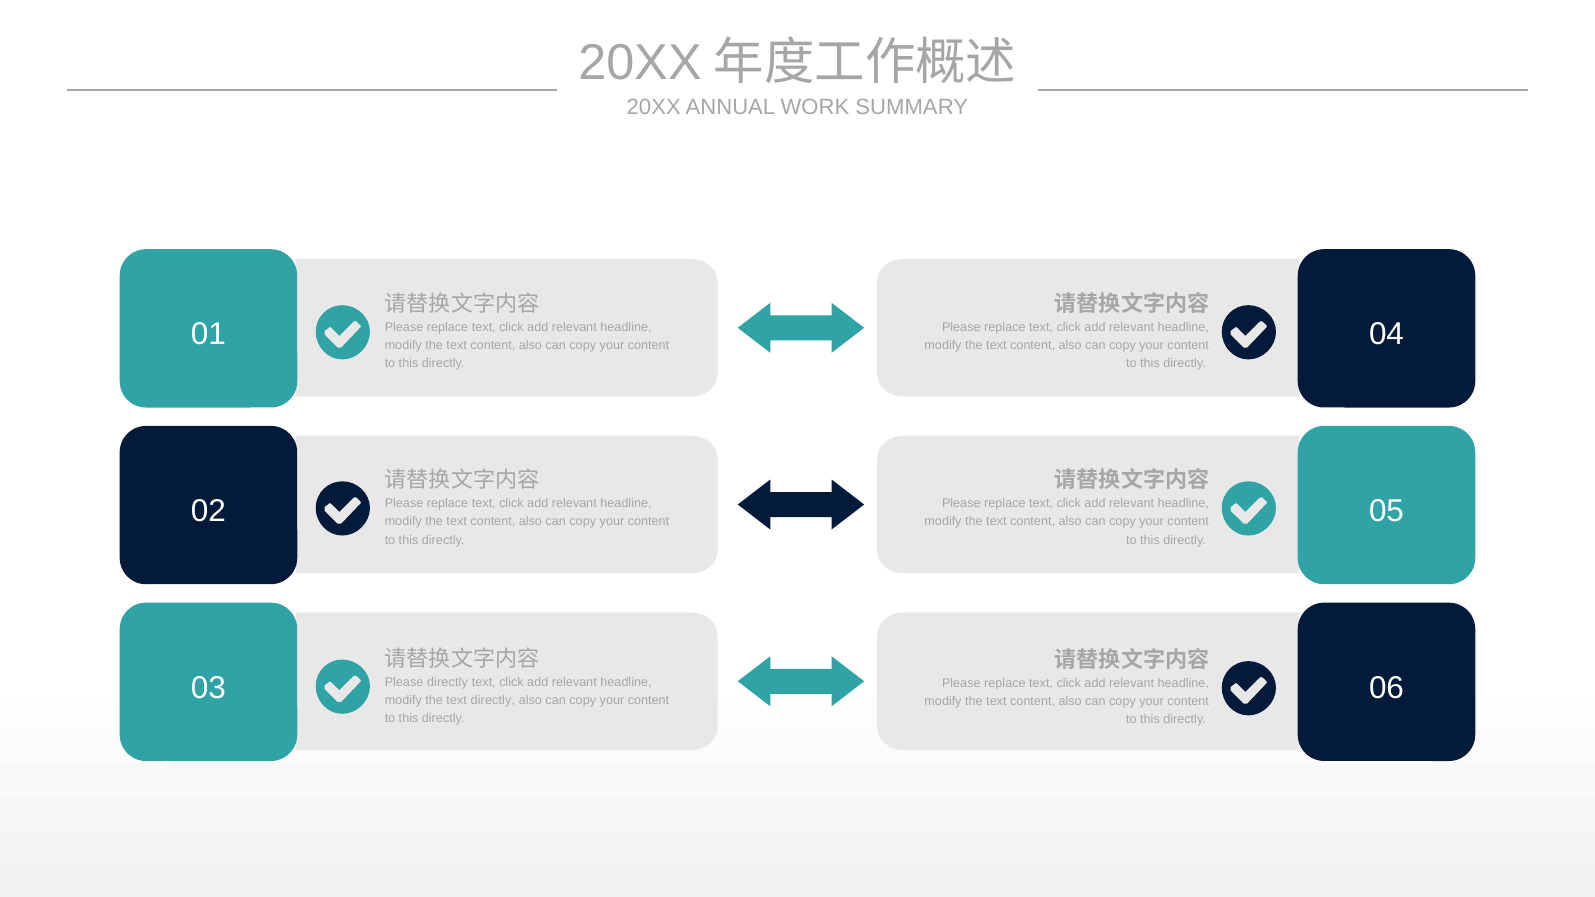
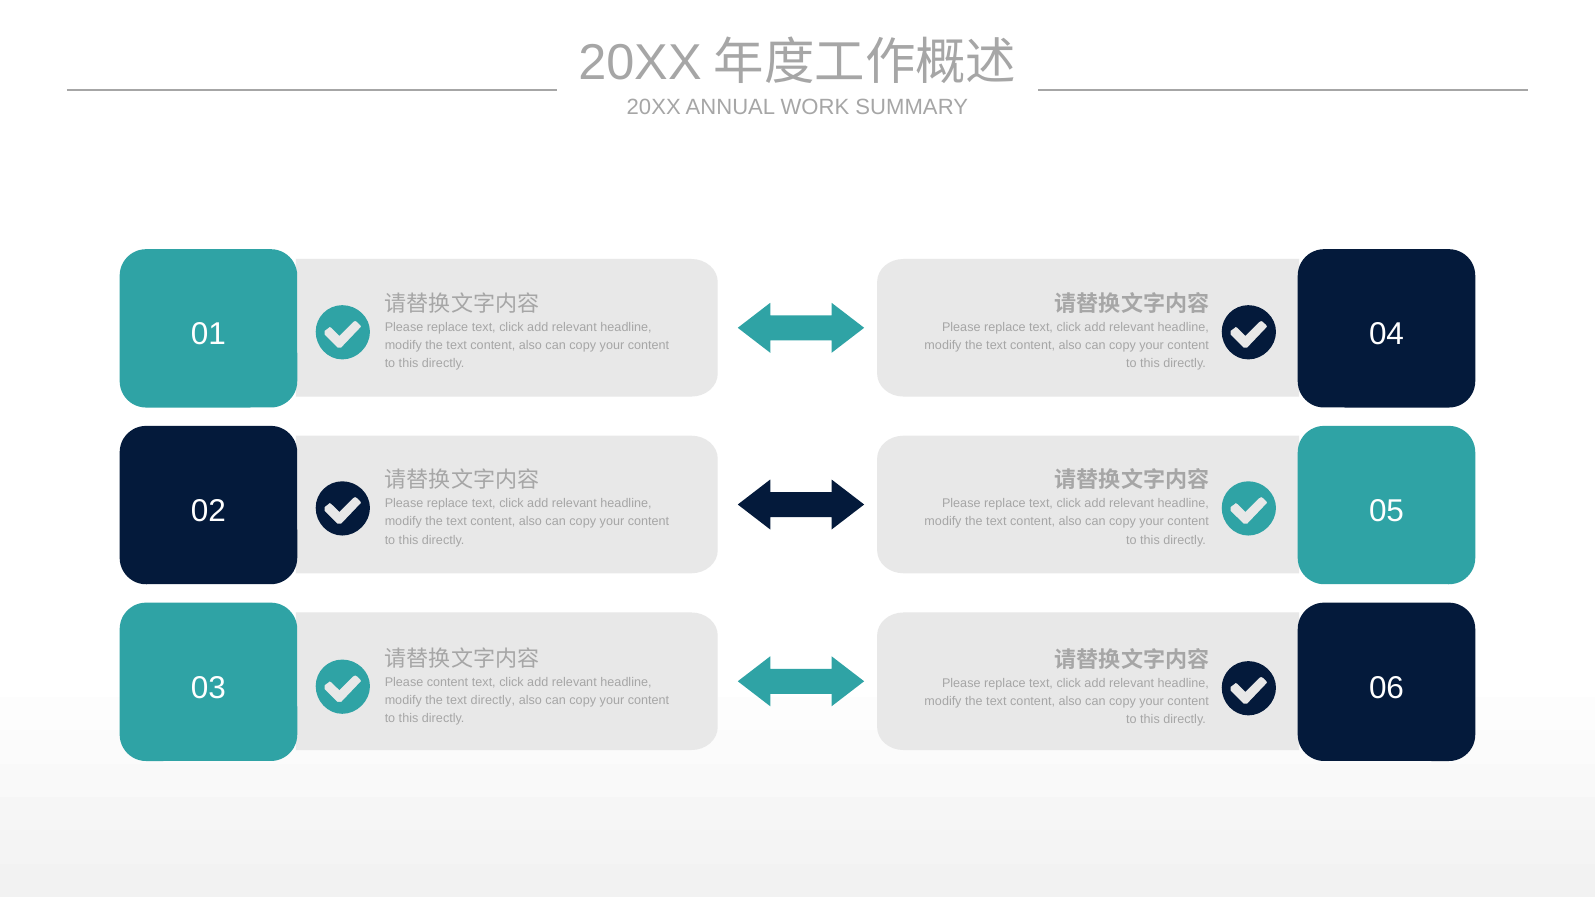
Please directly: directly -> content
